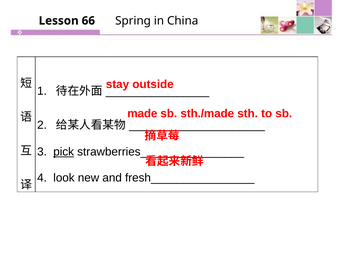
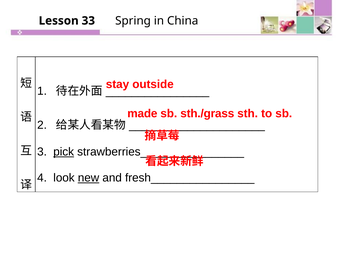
66: 66 -> 33
sth./made: sth./made -> sth./grass
new underline: none -> present
